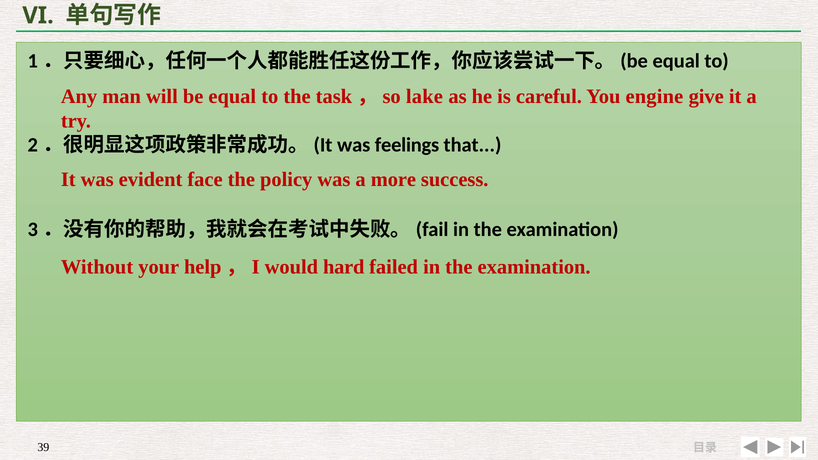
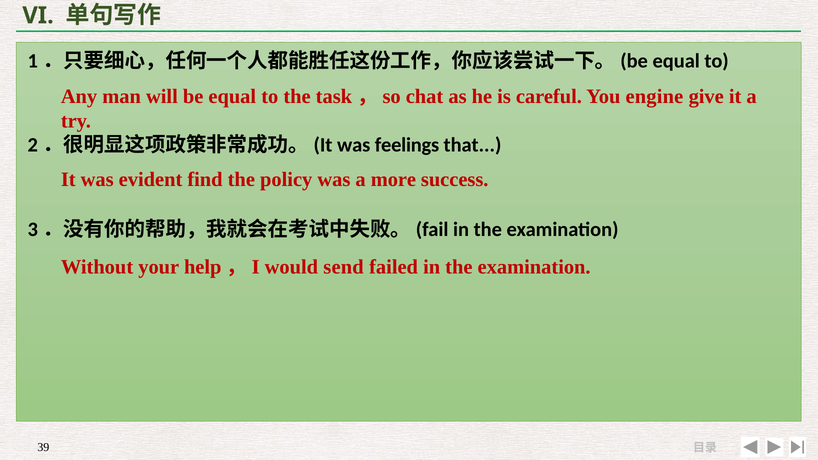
lake: lake -> chat
face: face -> find
hard: hard -> send
